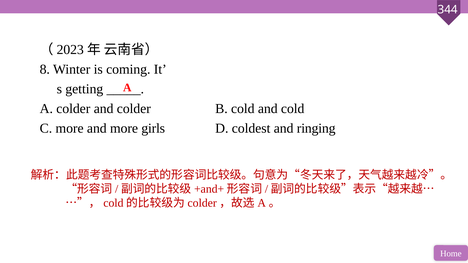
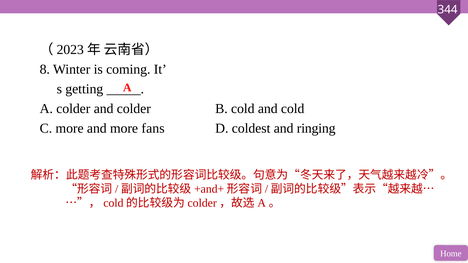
girls: girls -> fans
